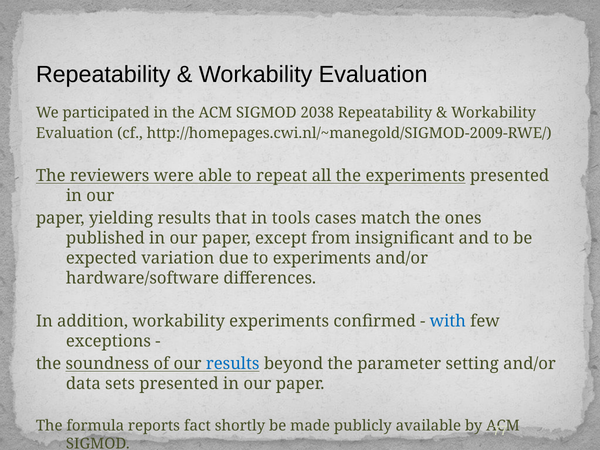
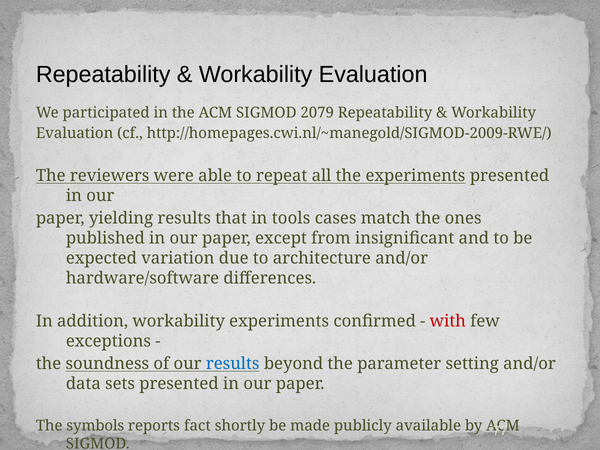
2038: 2038 -> 2079
to experiments: experiments -> architecture
with colour: blue -> red
formula: formula -> symbols
